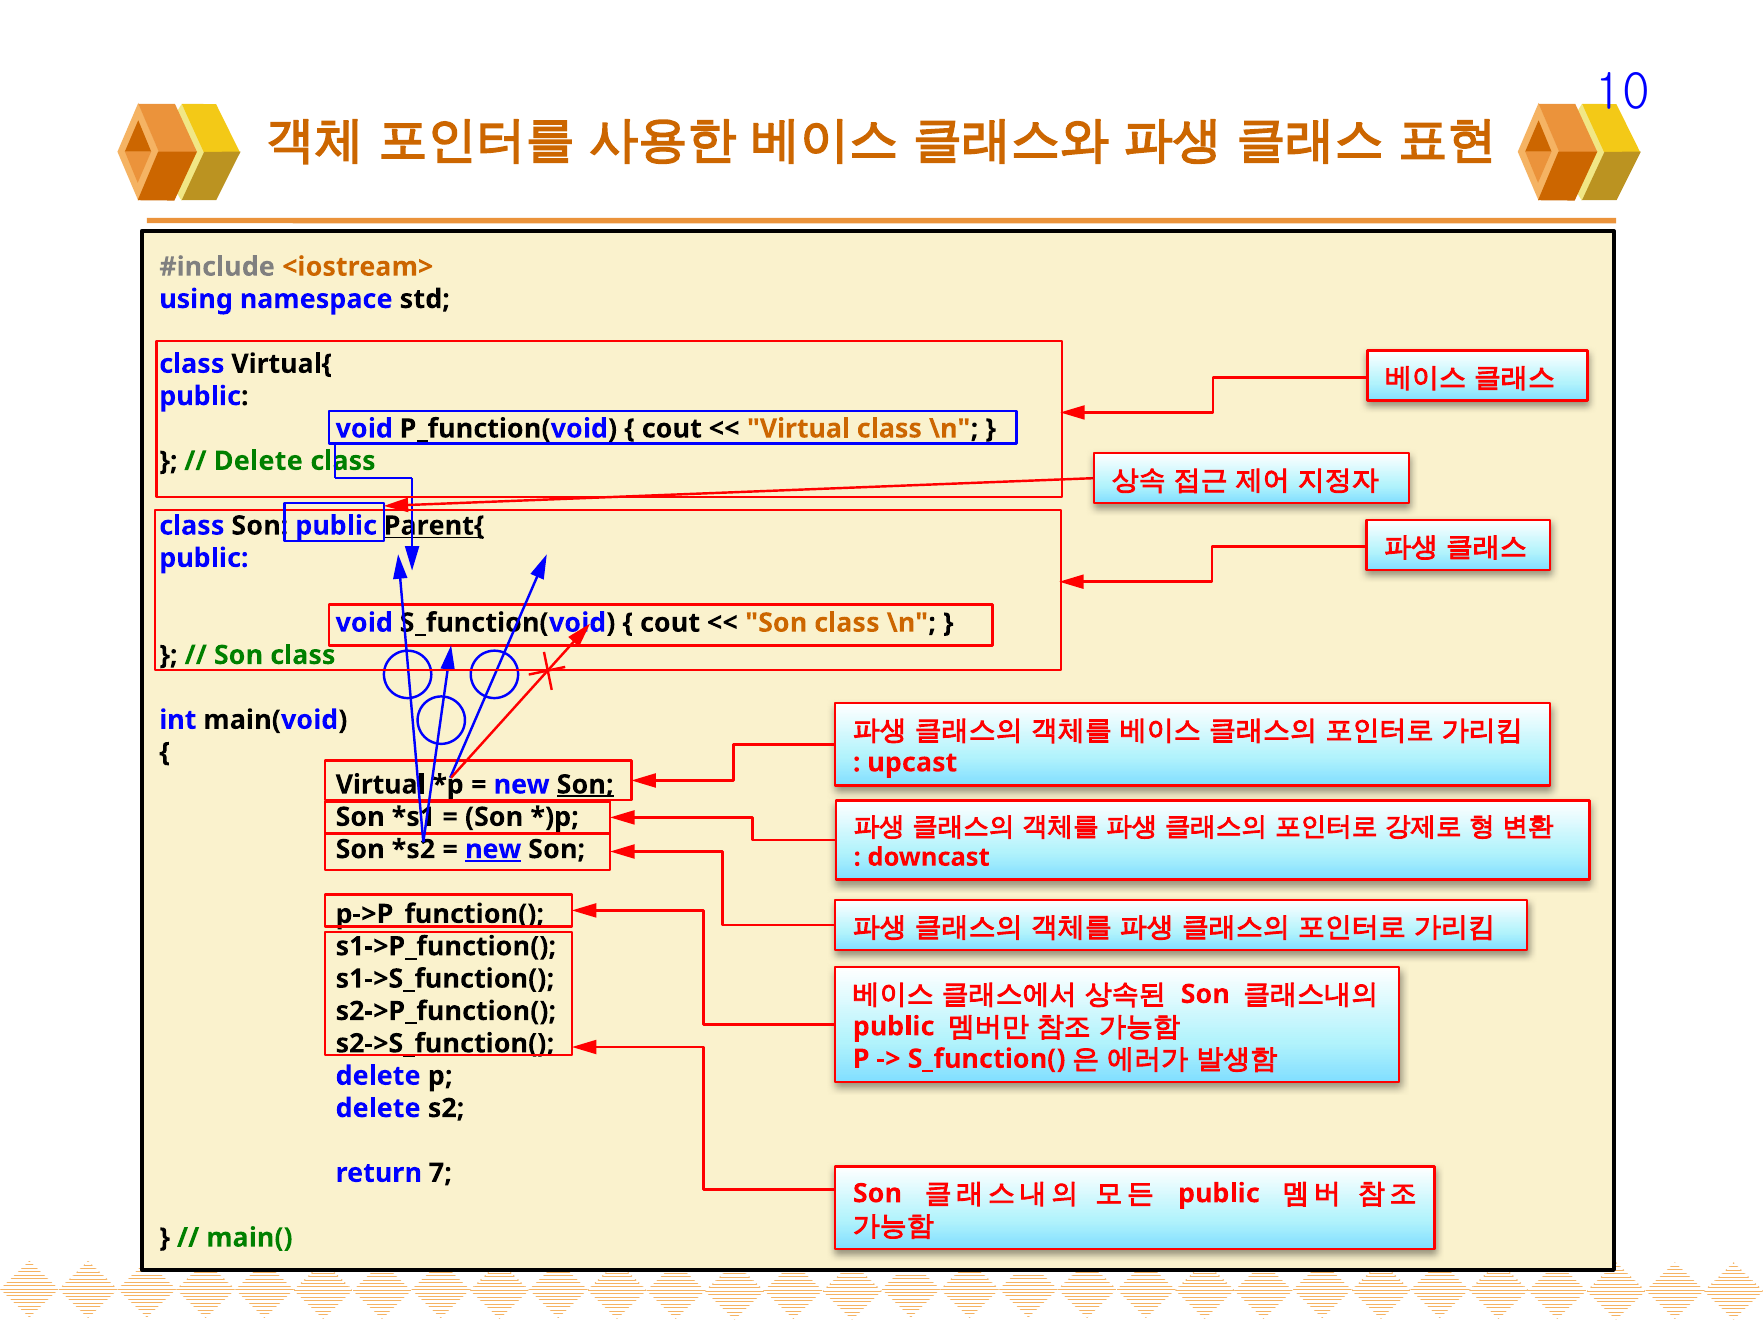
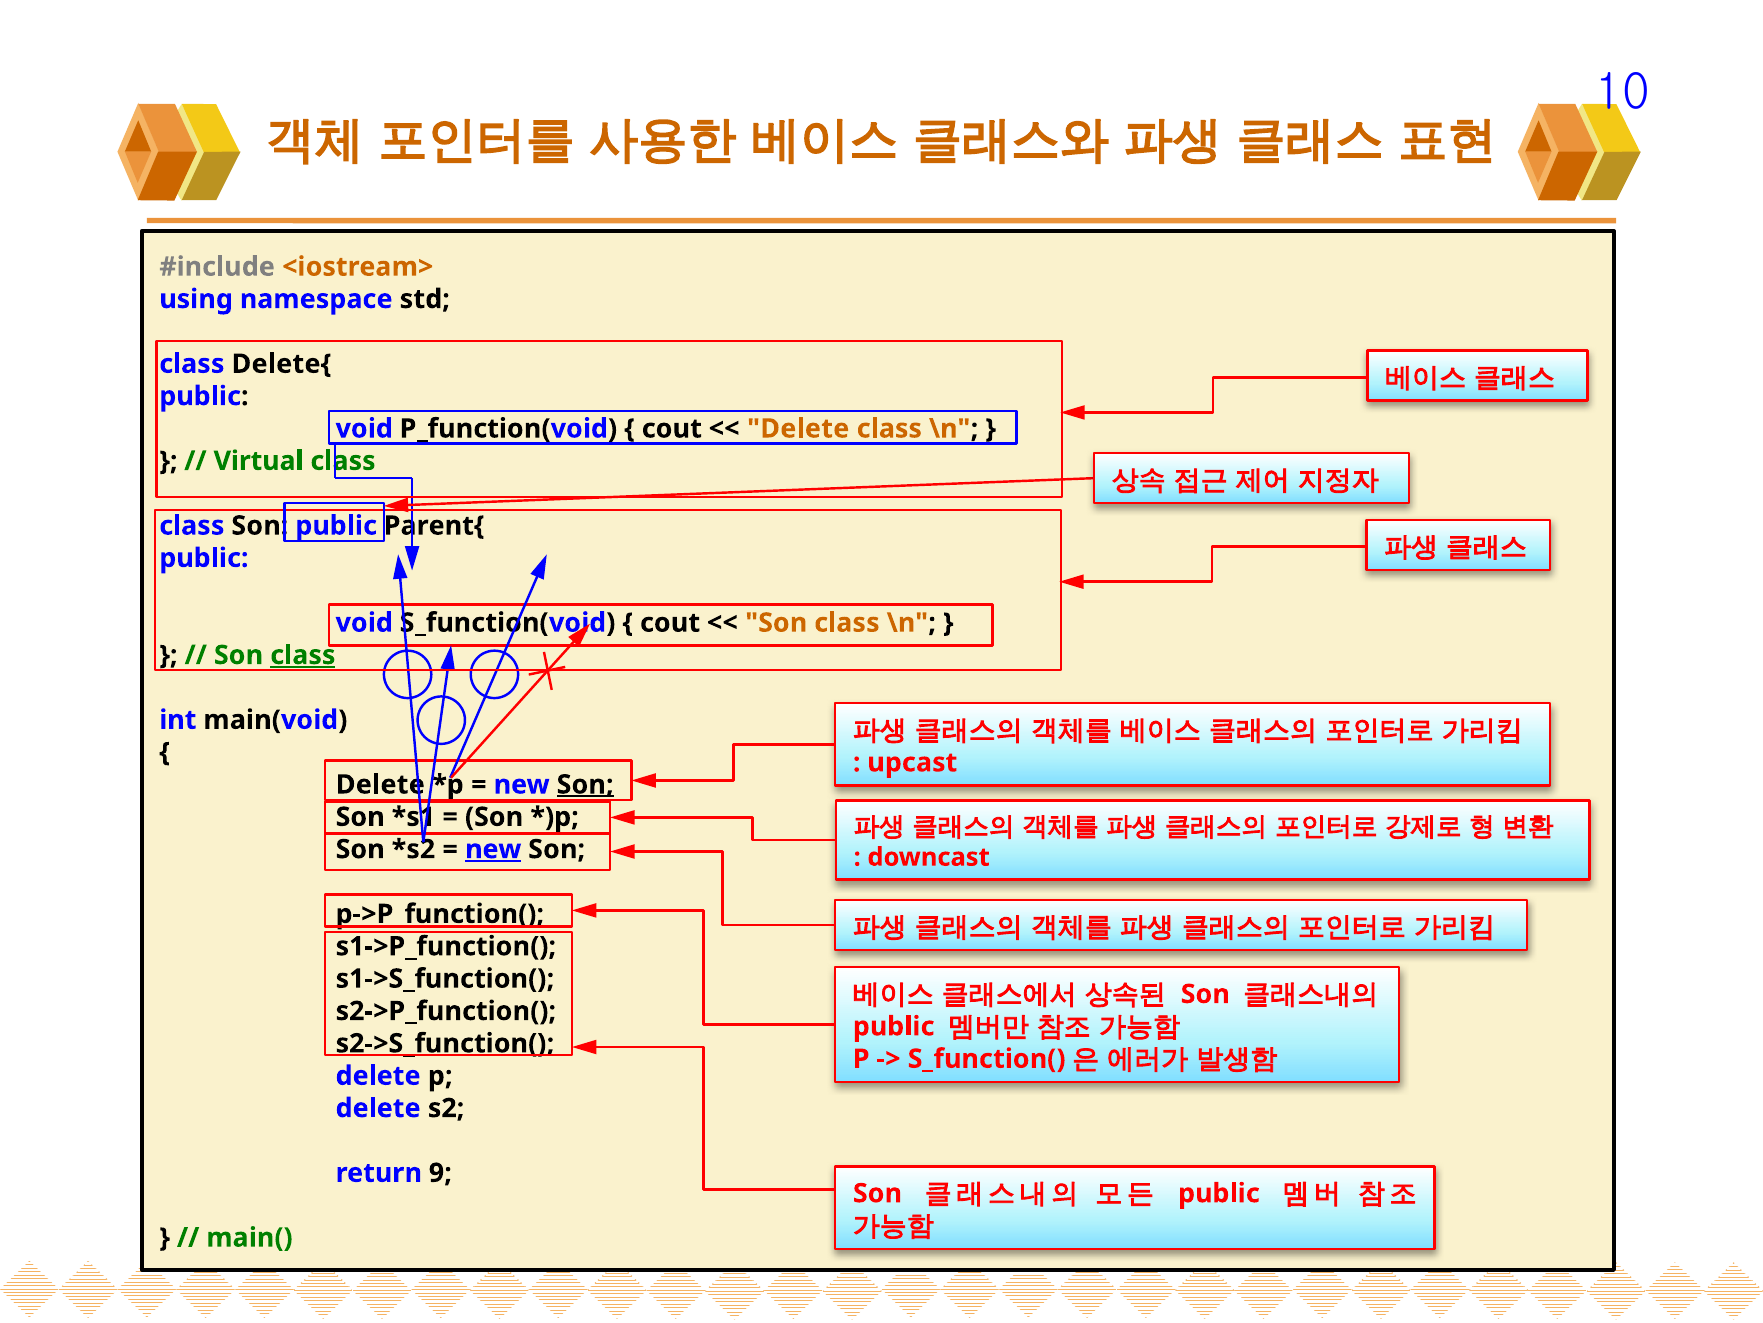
Virtual{: Virtual{ -> Delete{
Virtual at (798, 428): Virtual -> Delete
Delete at (258, 461): Delete -> Virtual
Parent{ underline: present -> none
class at (303, 655) underline: none -> present
Virtual at (381, 784): Virtual -> Delete
7: 7 -> 9
